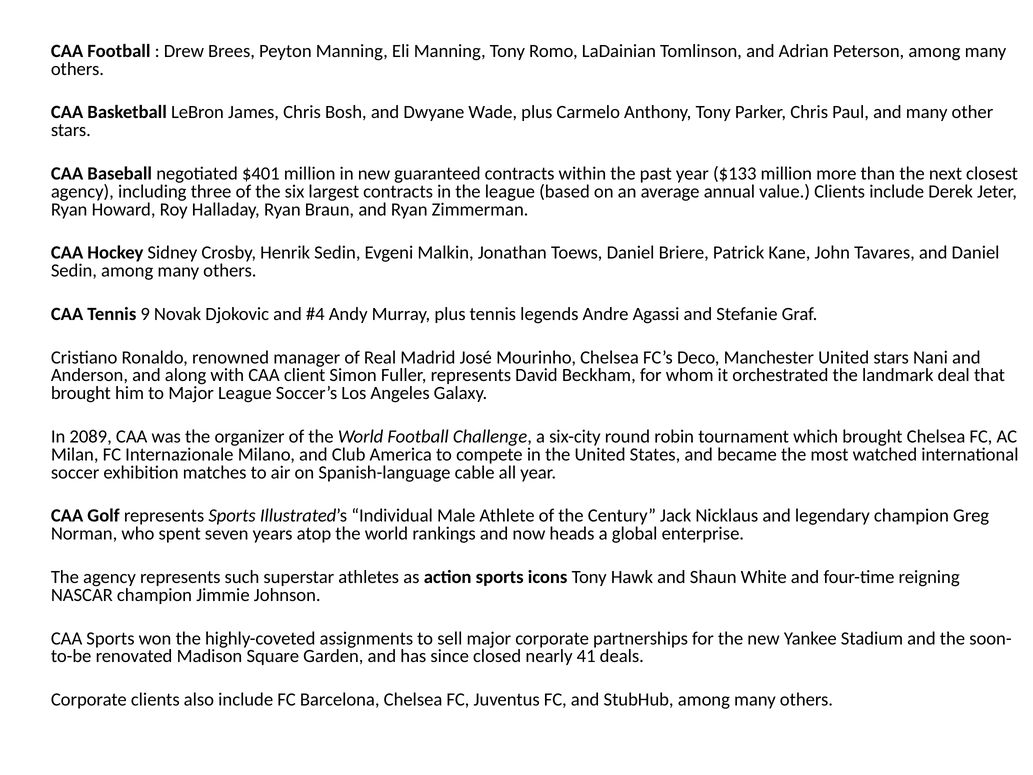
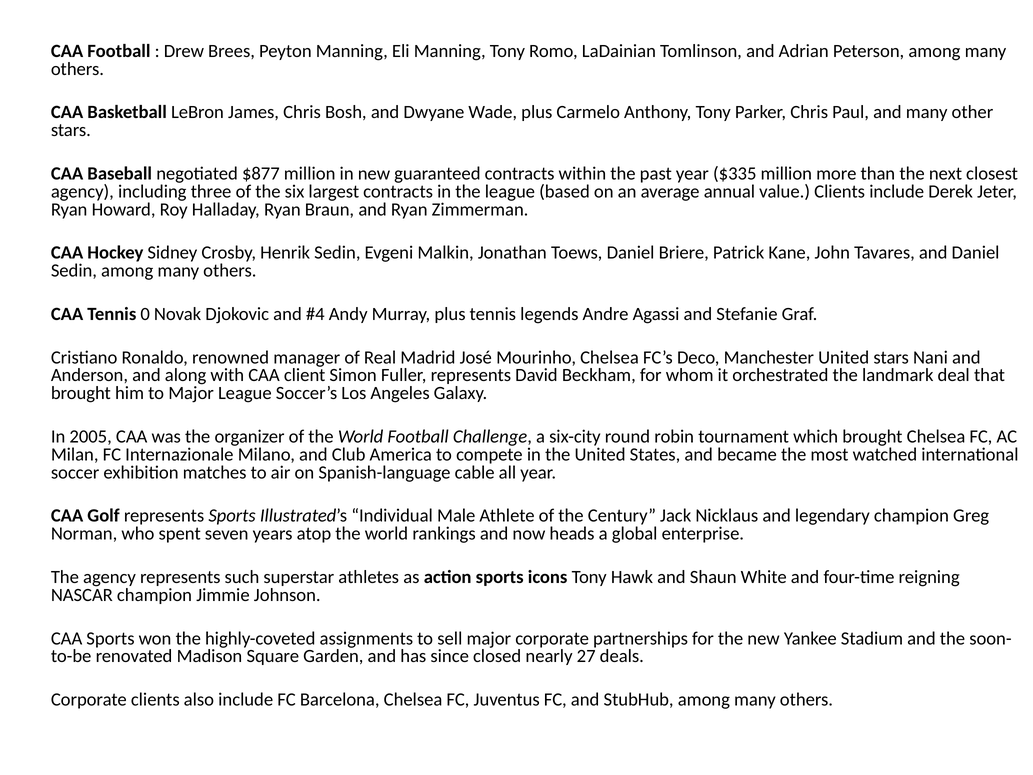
$401: $401 -> $877
$133: $133 -> $335
9: 9 -> 0
2089: 2089 -> 2005
41: 41 -> 27
